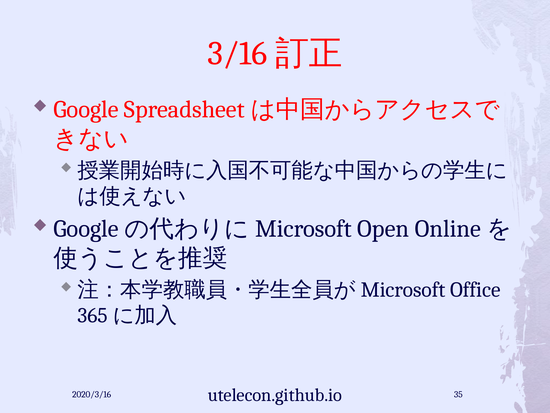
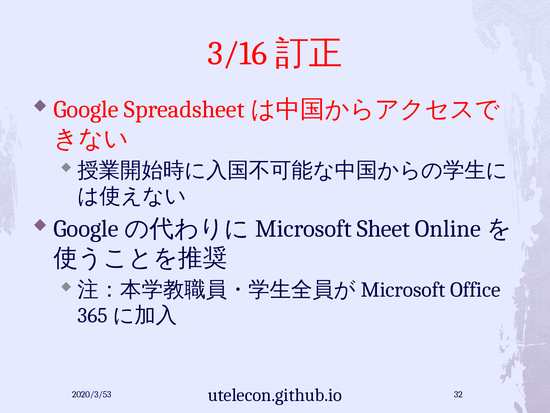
Open: Open -> Sheet
2020/3/16: 2020/3/16 -> 2020/3/53
35: 35 -> 32
